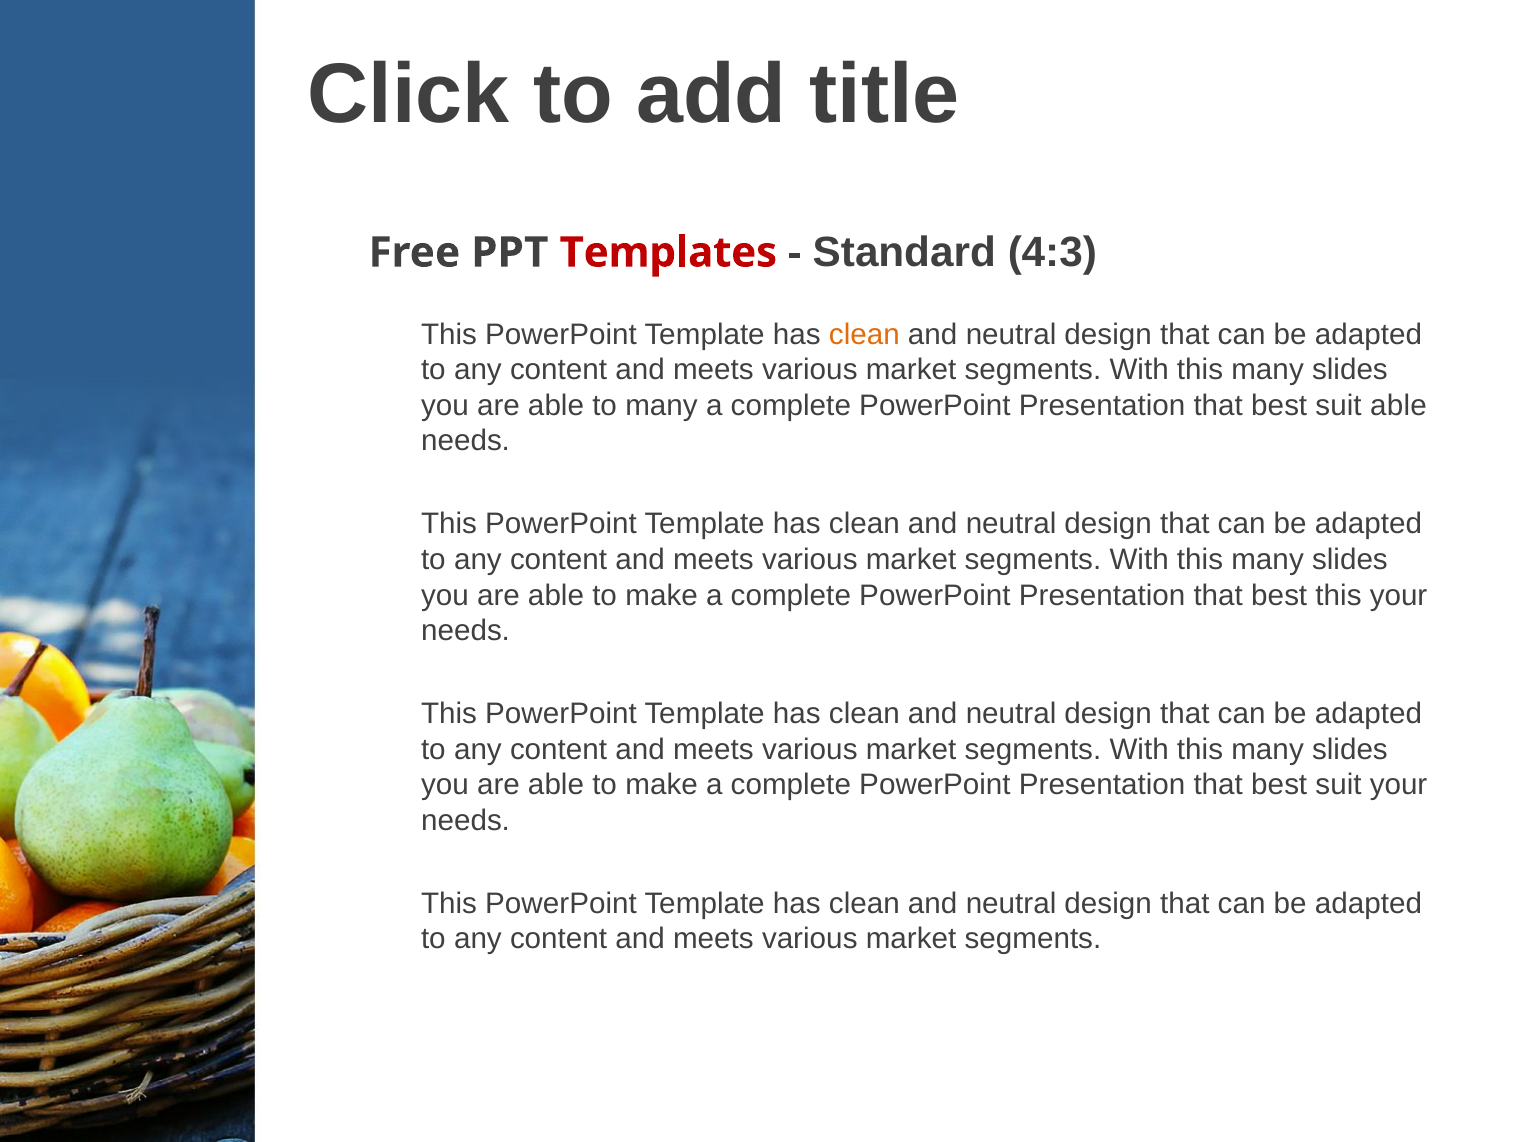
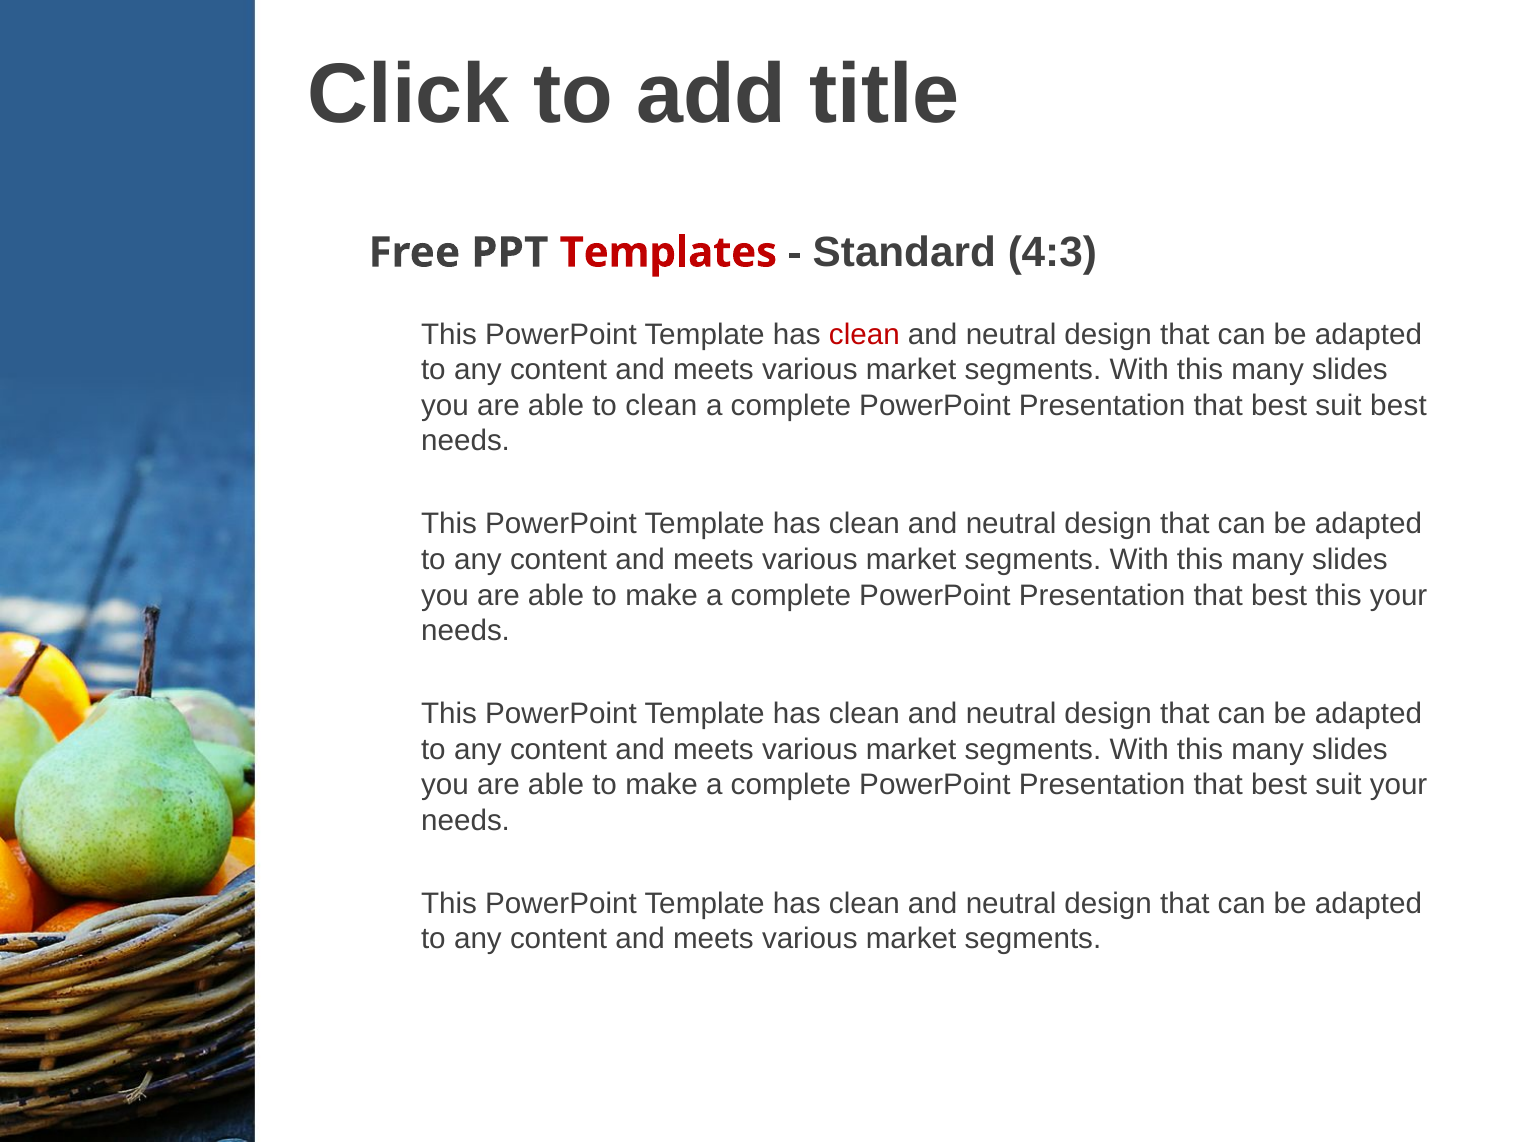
clean at (864, 334) colour: orange -> red
to many: many -> clean
suit able: able -> best
